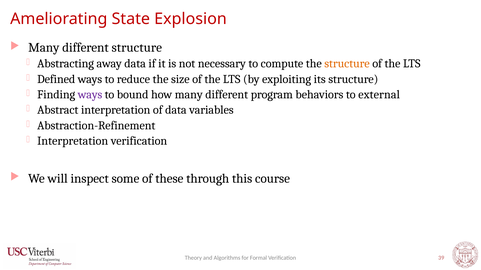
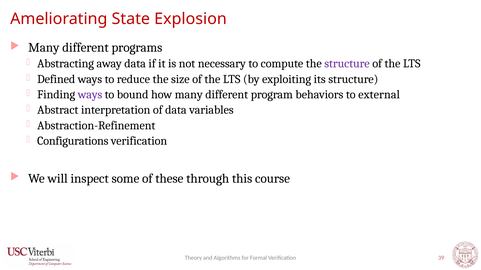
different structure: structure -> programs
structure at (347, 64) colour: orange -> purple
Interpretation at (73, 141): Interpretation -> Configurations
